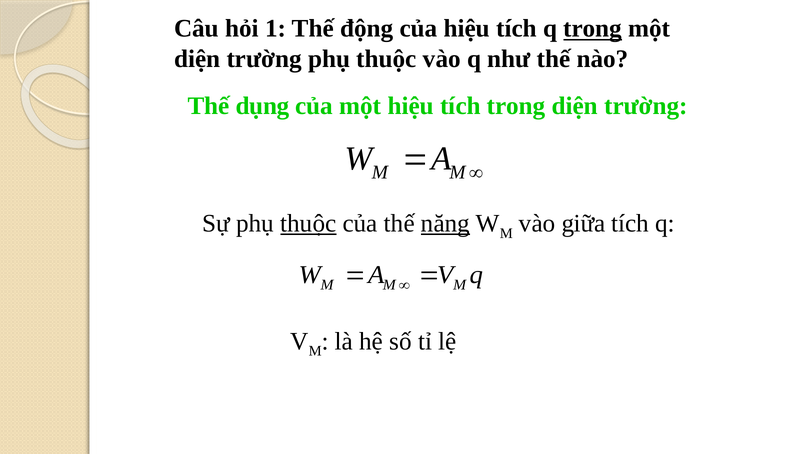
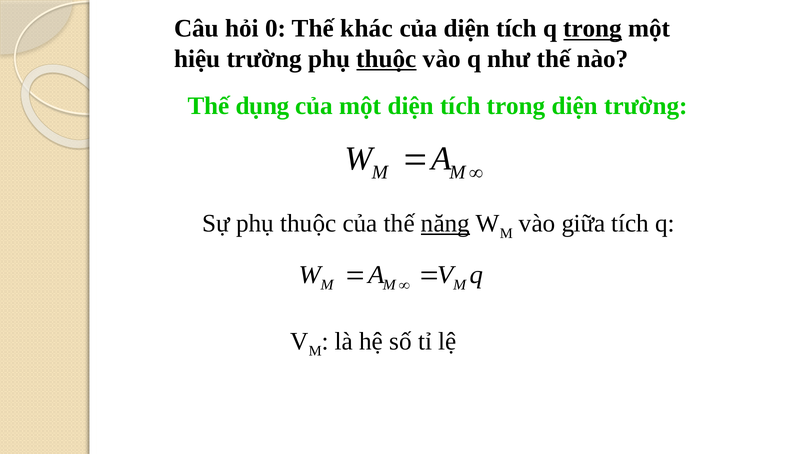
1: 1 -> 0
động: động -> khác
của hiệu: hiệu -> diện
diện at (197, 59): diện -> hiệu
thuộc at (387, 59) underline: none -> present
một hiệu: hiệu -> diện
thuộc at (308, 224) underline: present -> none
